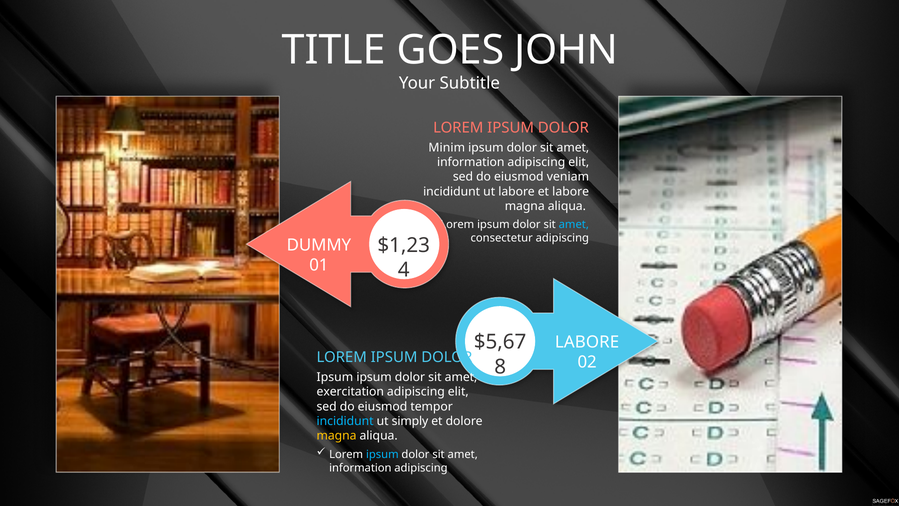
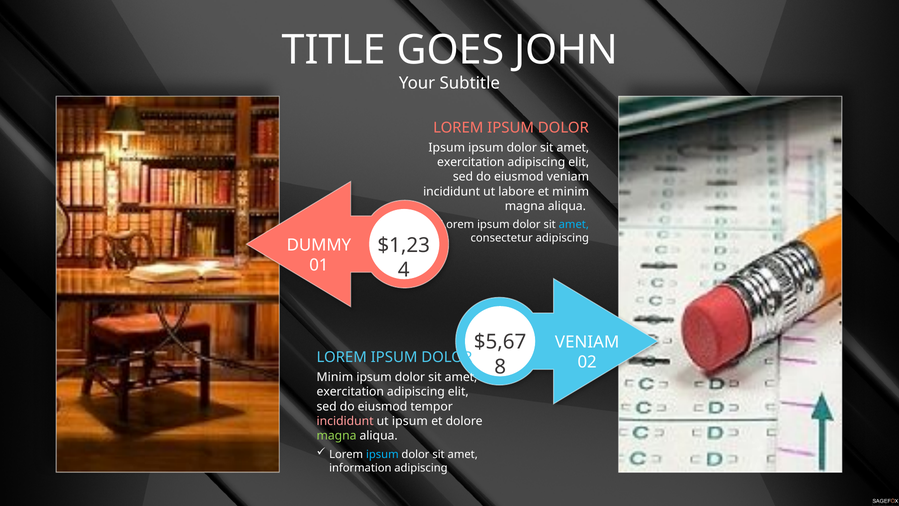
Minim at (447, 148): Minim -> Ipsum
information at (471, 162): information -> exercitation
et labore: labore -> minim
LABORE at (587, 342): LABORE -> VENIAM
Ipsum at (335, 377): Ipsum -> Minim
incididunt at (345, 421) colour: light blue -> pink
ut simply: simply -> ipsum
magna at (337, 436) colour: yellow -> light green
